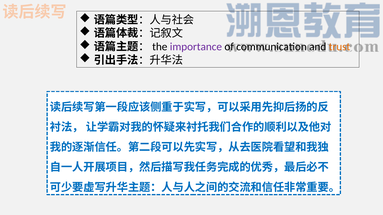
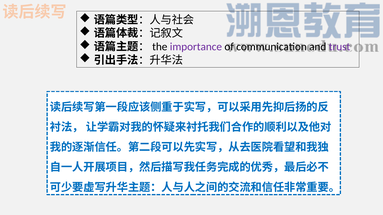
trust colour: orange -> purple
